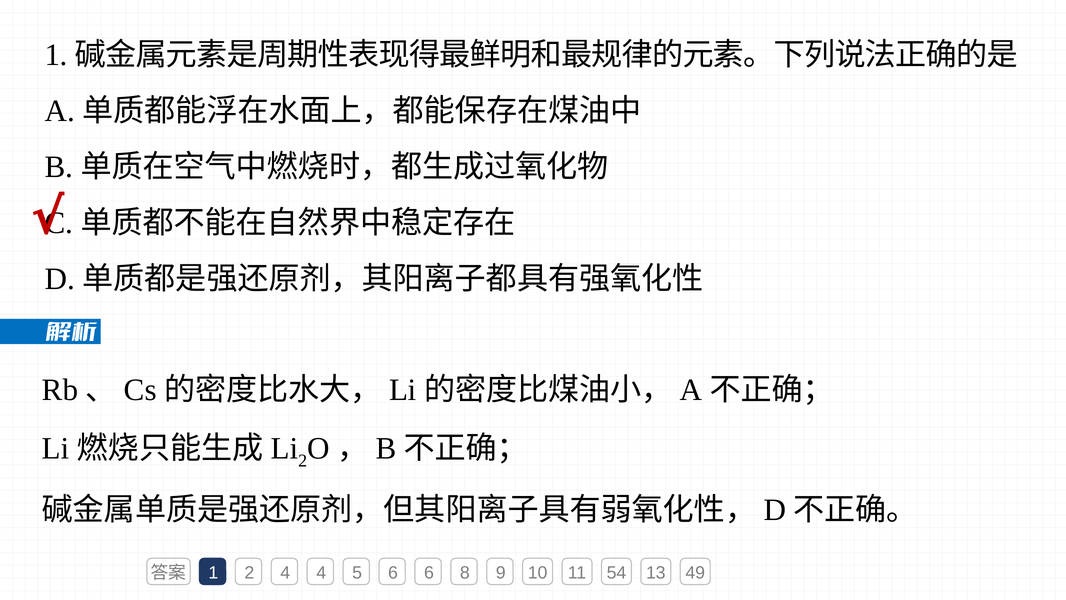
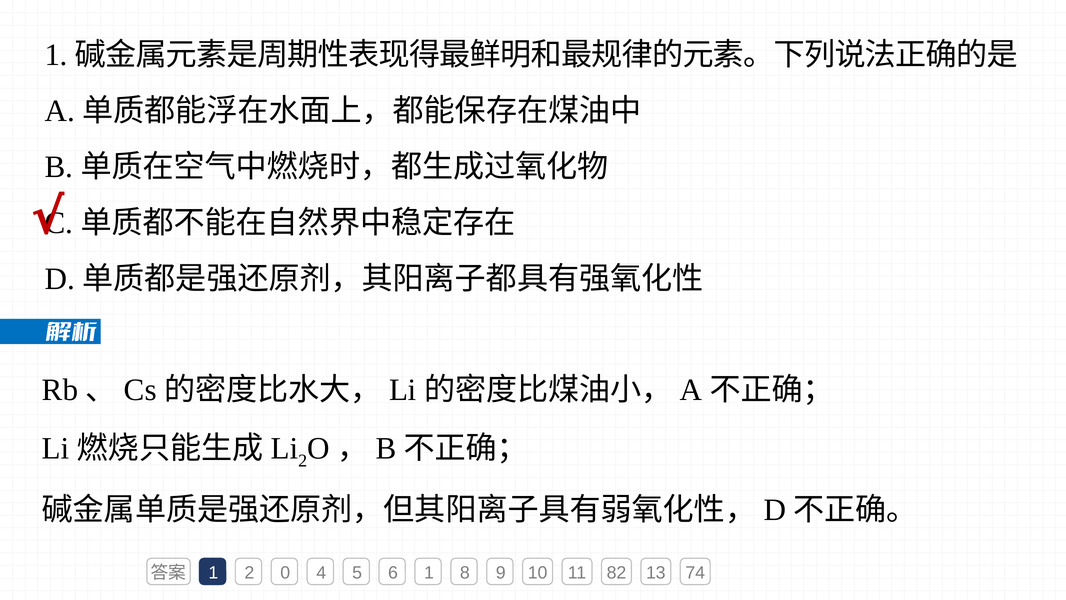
2 4: 4 -> 0
6 6: 6 -> 1
54: 54 -> 82
49: 49 -> 74
